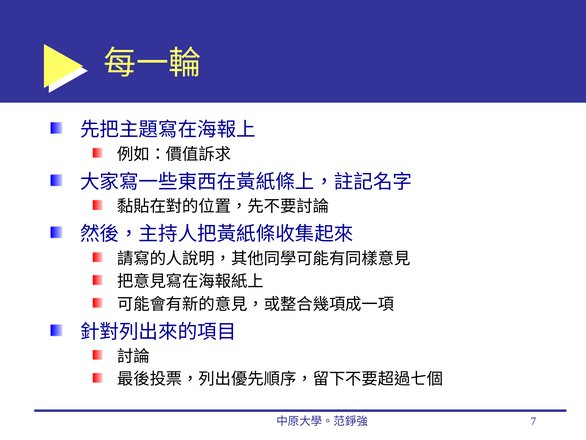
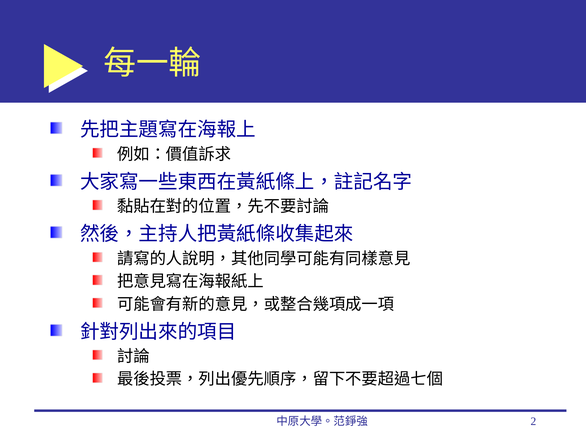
7: 7 -> 2
